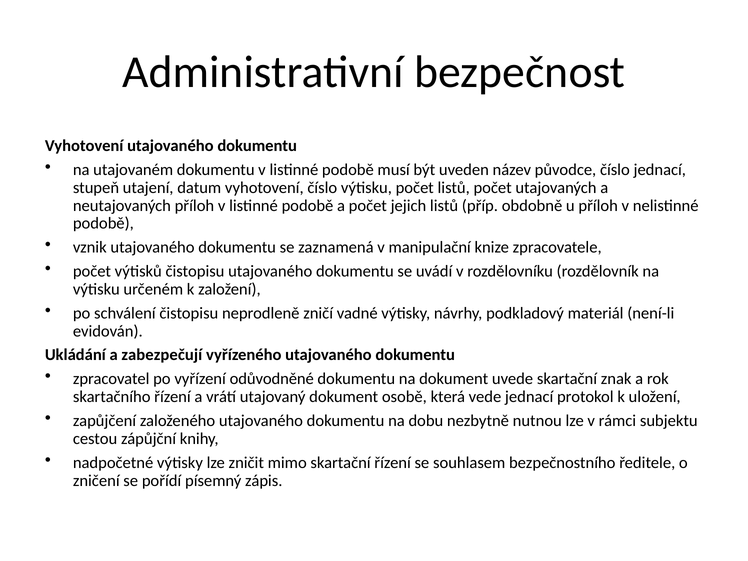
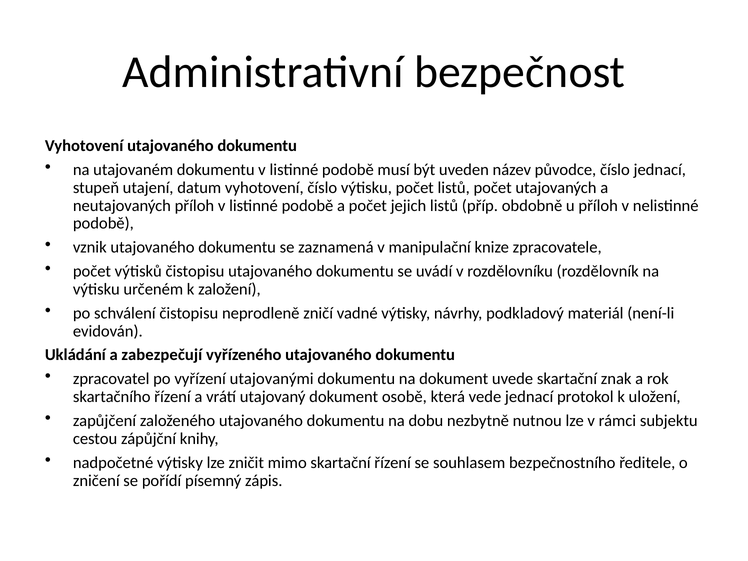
odůvodněné: odůvodněné -> utajovanými
